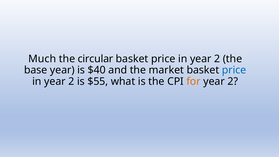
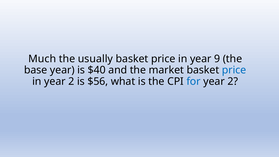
circular: circular -> usually
2 at (217, 59): 2 -> 9
$55: $55 -> $56
for colour: orange -> blue
